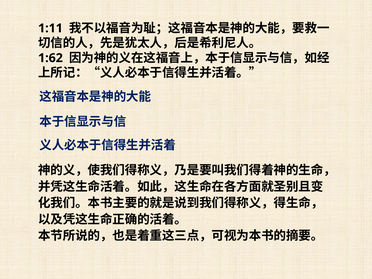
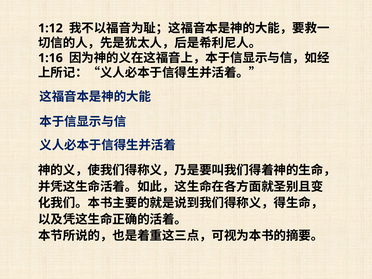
1:11: 1:11 -> 1:12
1:62: 1:62 -> 1:16
